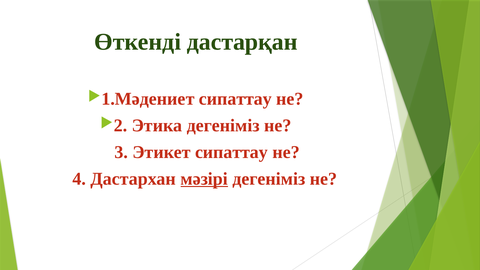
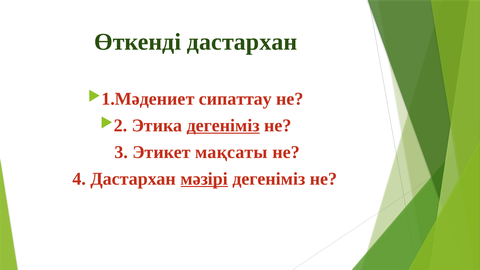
Өткенді дастарқан: дастарқан -> дастархан
дегеніміз at (223, 126) underline: none -> present
Этикет сипаттау: сипаттау -> мақсаты
